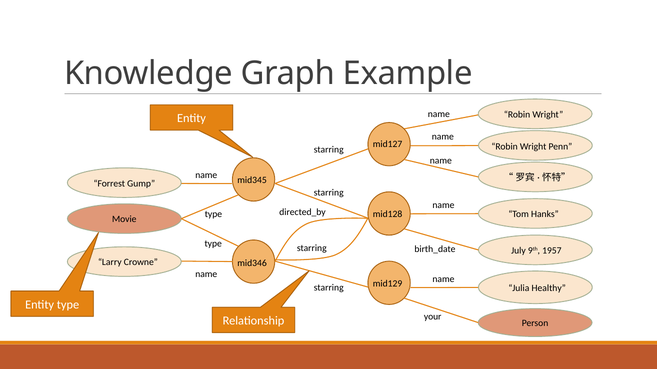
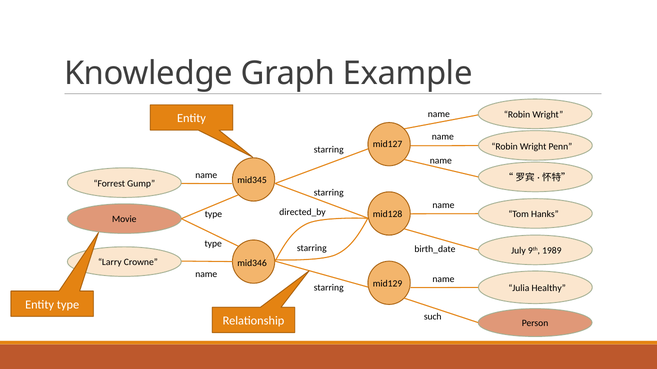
1957: 1957 -> 1989
your: your -> such
